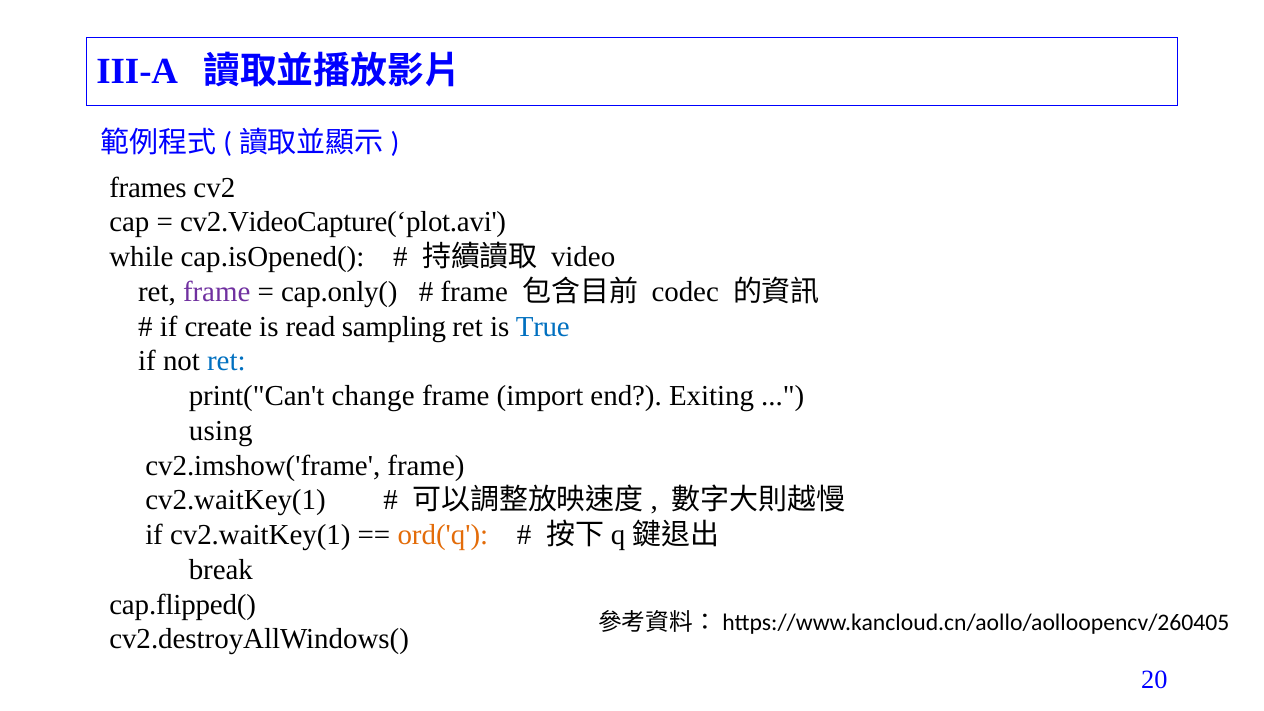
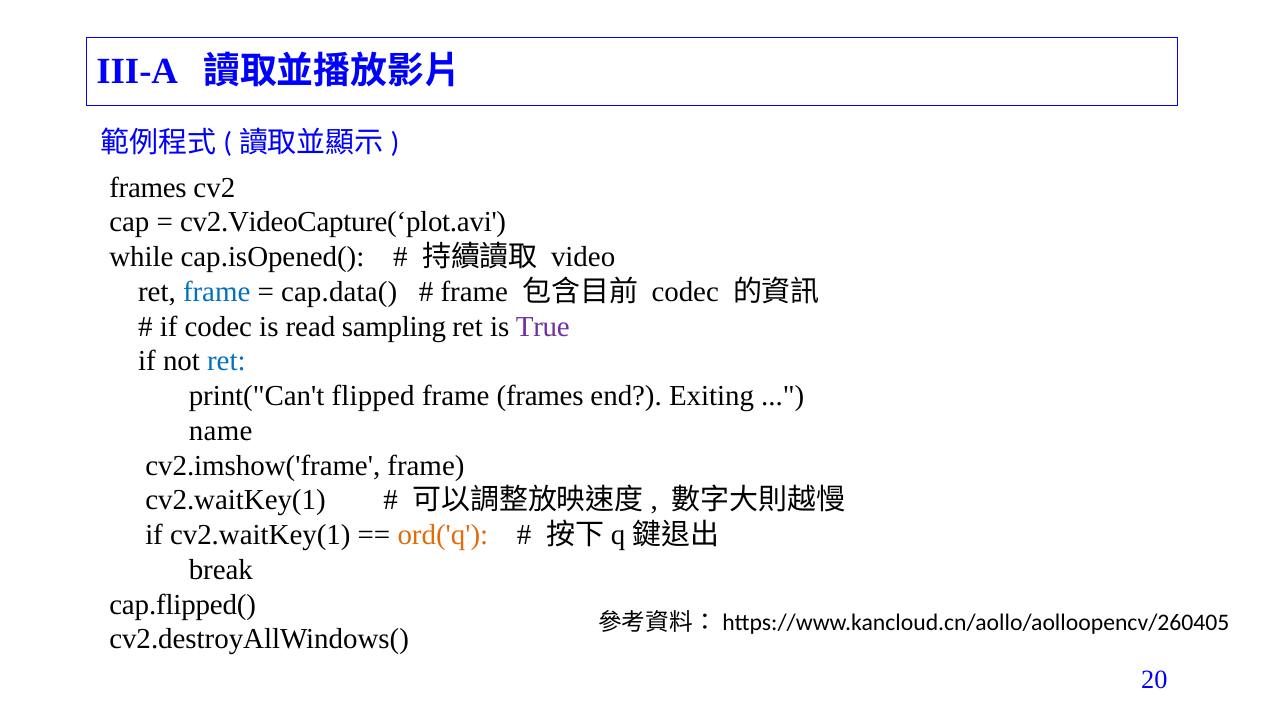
frame at (217, 292) colour: purple -> blue
cap.only(: cap.only( -> cap.data(
if create: create -> codec
True colour: blue -> purple
change: change -> flipped
frame import: import -> frames
using: using -> name
